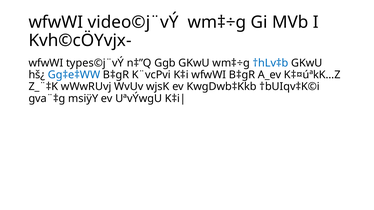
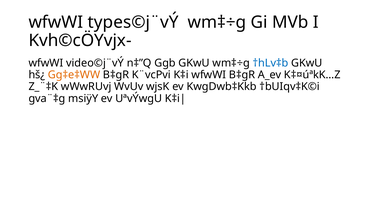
video©j¨vÝ: video©j¨vÝ -> types©j¨vÝ
types©j¨vÝ: types©j¨vÝ -> video©j¨vÝ
Gg‡e‡WW colour: blue -> orange
